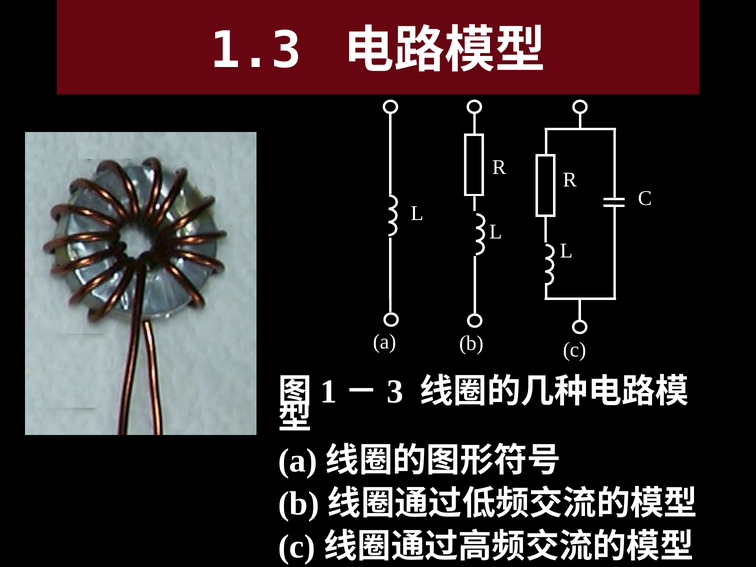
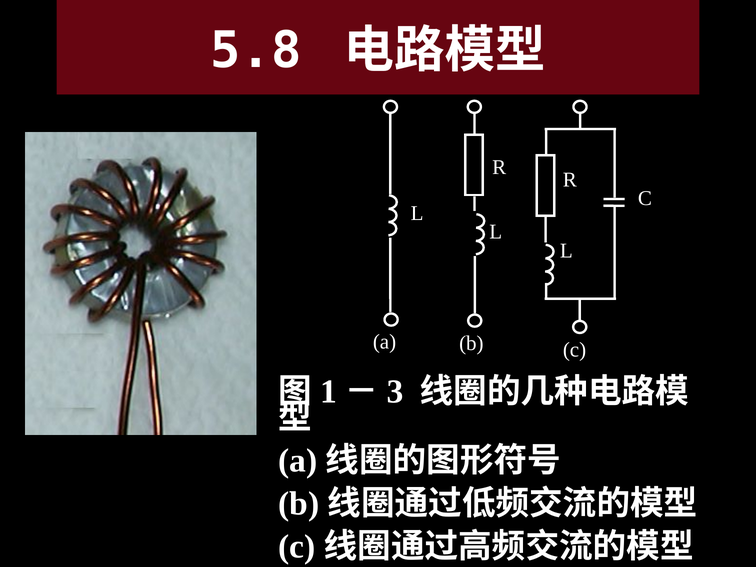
1.3: 1.3 -> 5.8
